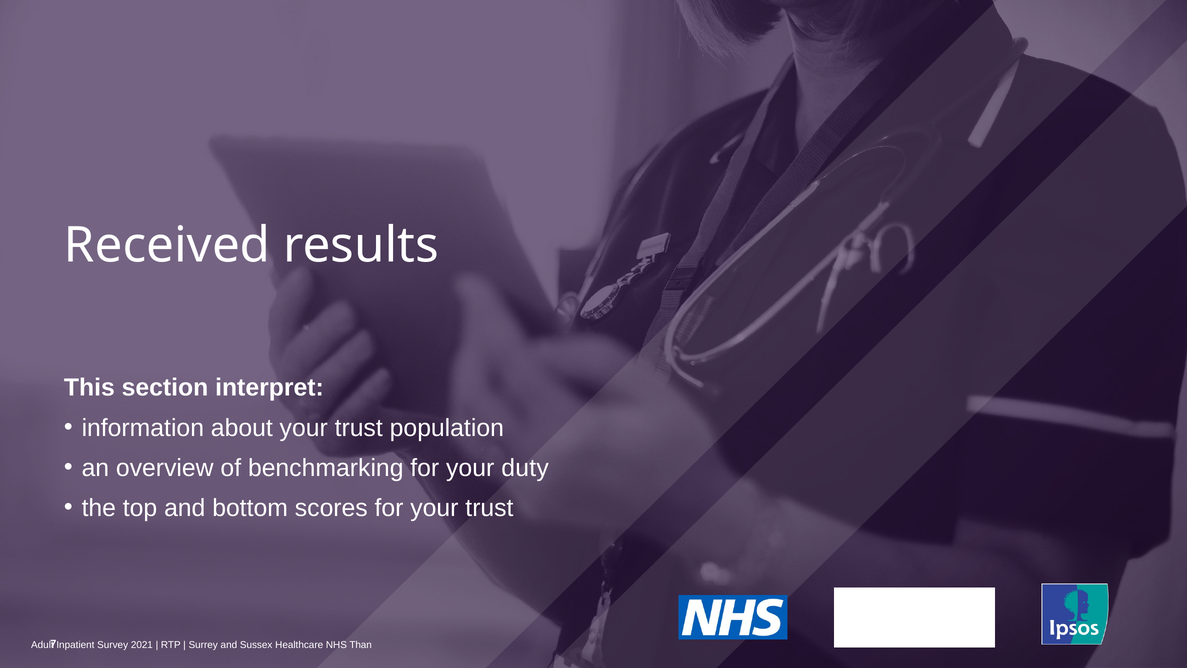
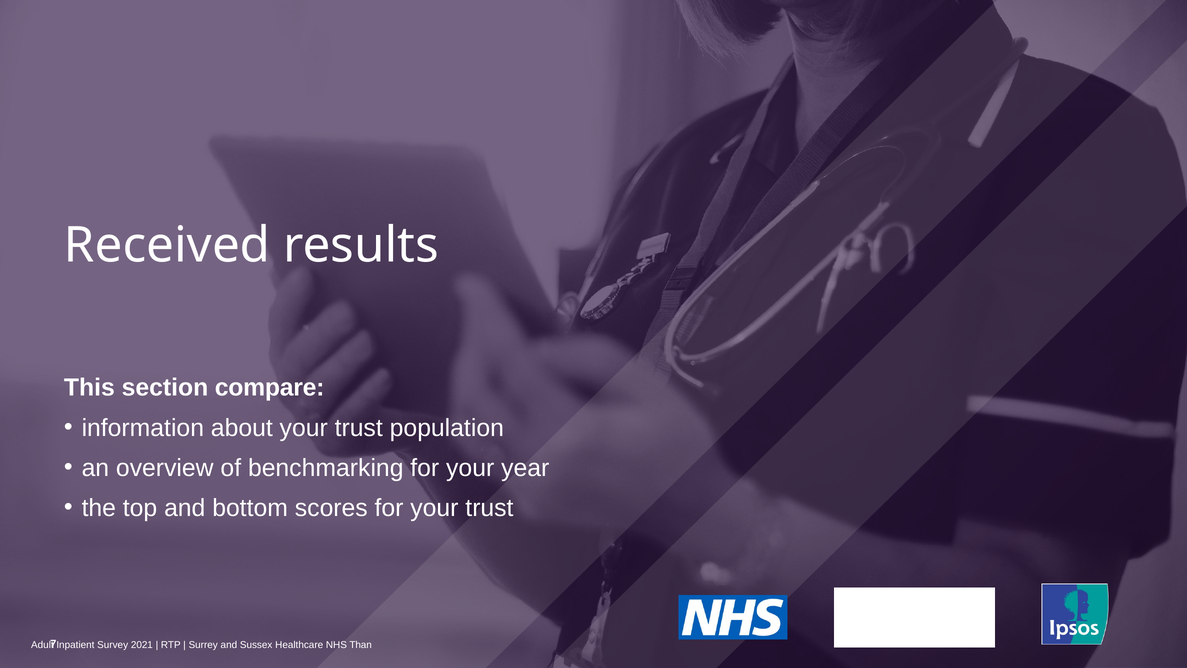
interpret: interpret -> compare
duty: duty -> year
